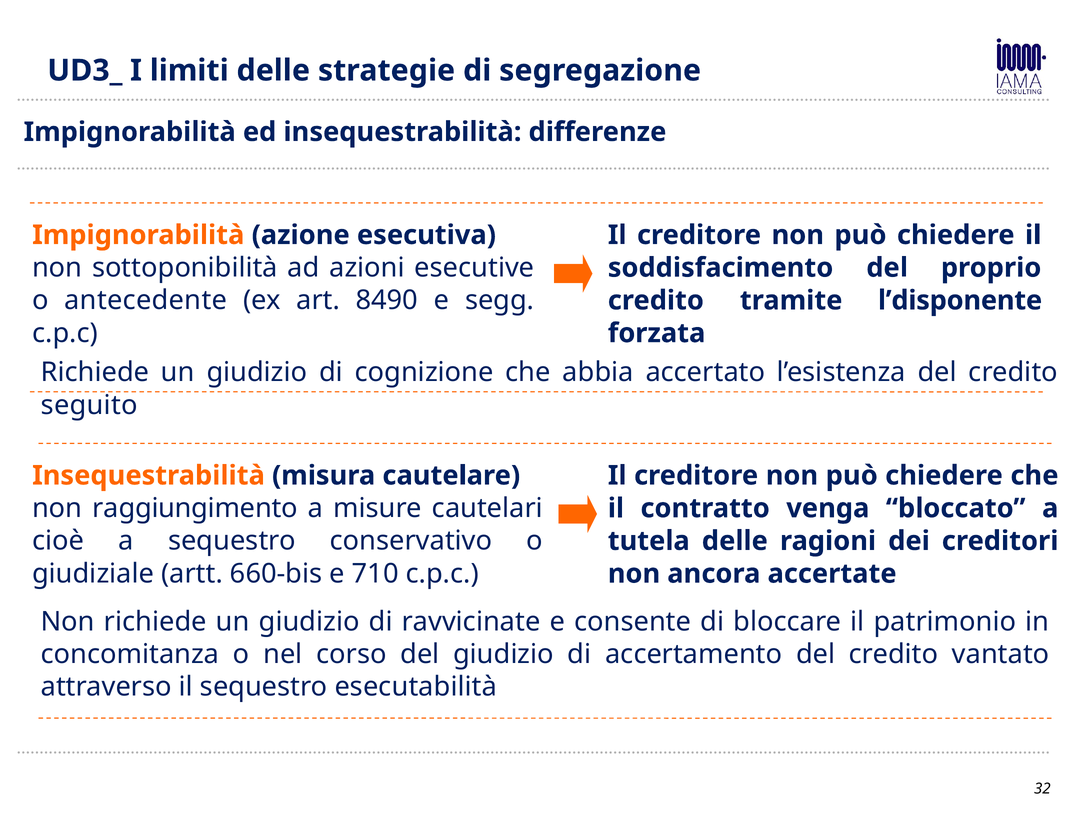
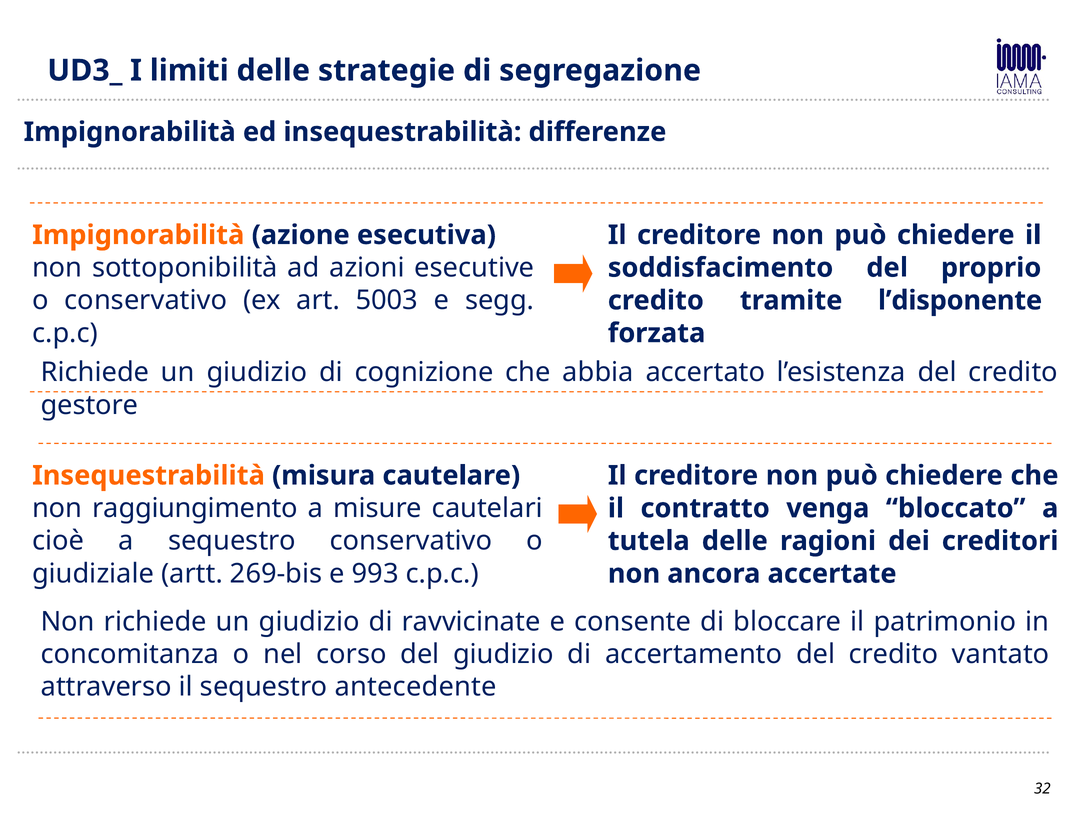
o antecedente: antecedente -> conservativo
8490: 8490 -> 5003
seguito: seguito -> gestore
660-bis: 660-bis -> 269-bis
710: 710 -> 993
esecutabilità: esecutabilità -> antecedente
